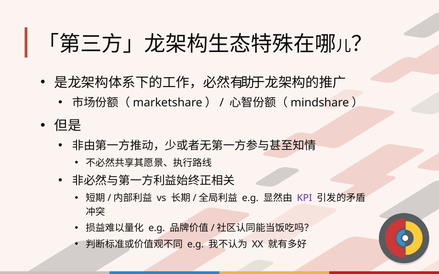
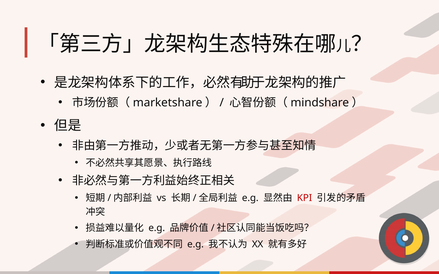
KPI colour: purple -> red
